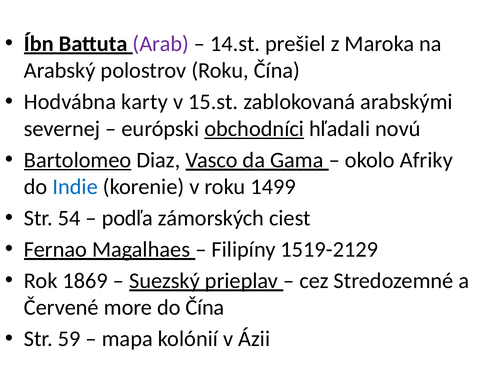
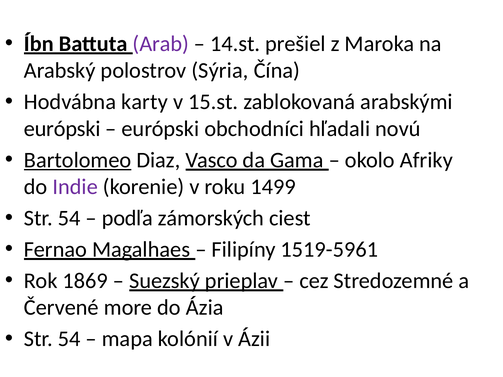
polostrov Roku: Roku -> Sýria
severnej at (62, 129): severnej -> európski
obchodníci underline: present -> none
Indie colour: blue -> purple
1519-2129: 1519-2129 -> 1519-5961
do Čína: Čína -> Ázia
59 at (69, 339): 59 -> 54
